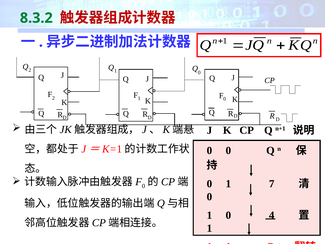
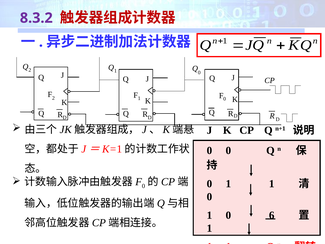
8.3.2 colour: green -> purple
0 1 7: 7 -> 1
4: 4 -> 6
